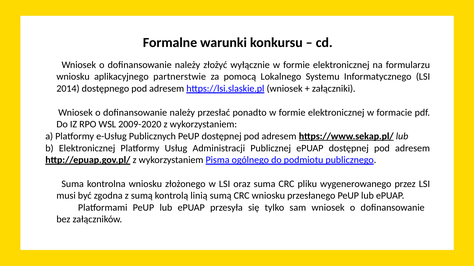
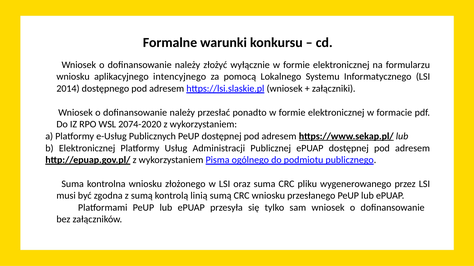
partnerstwie: partnerstwie -> intencyjnego
2009-2020: 2009-2020 -> 2074-2020
